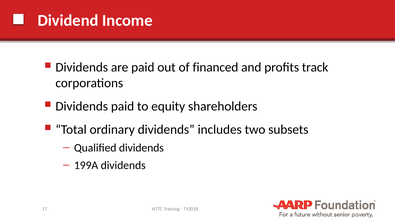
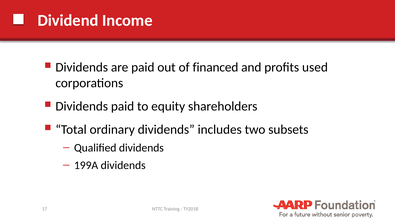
track: track -> used
